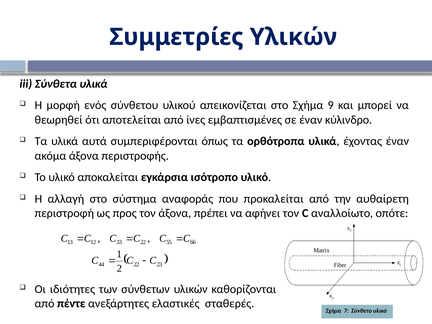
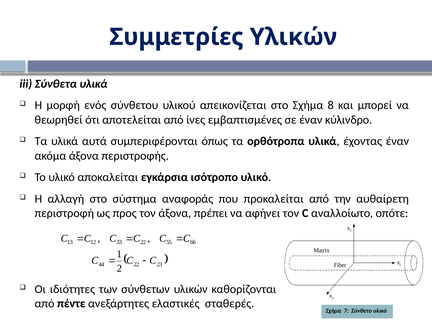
9: 9 -> 8
